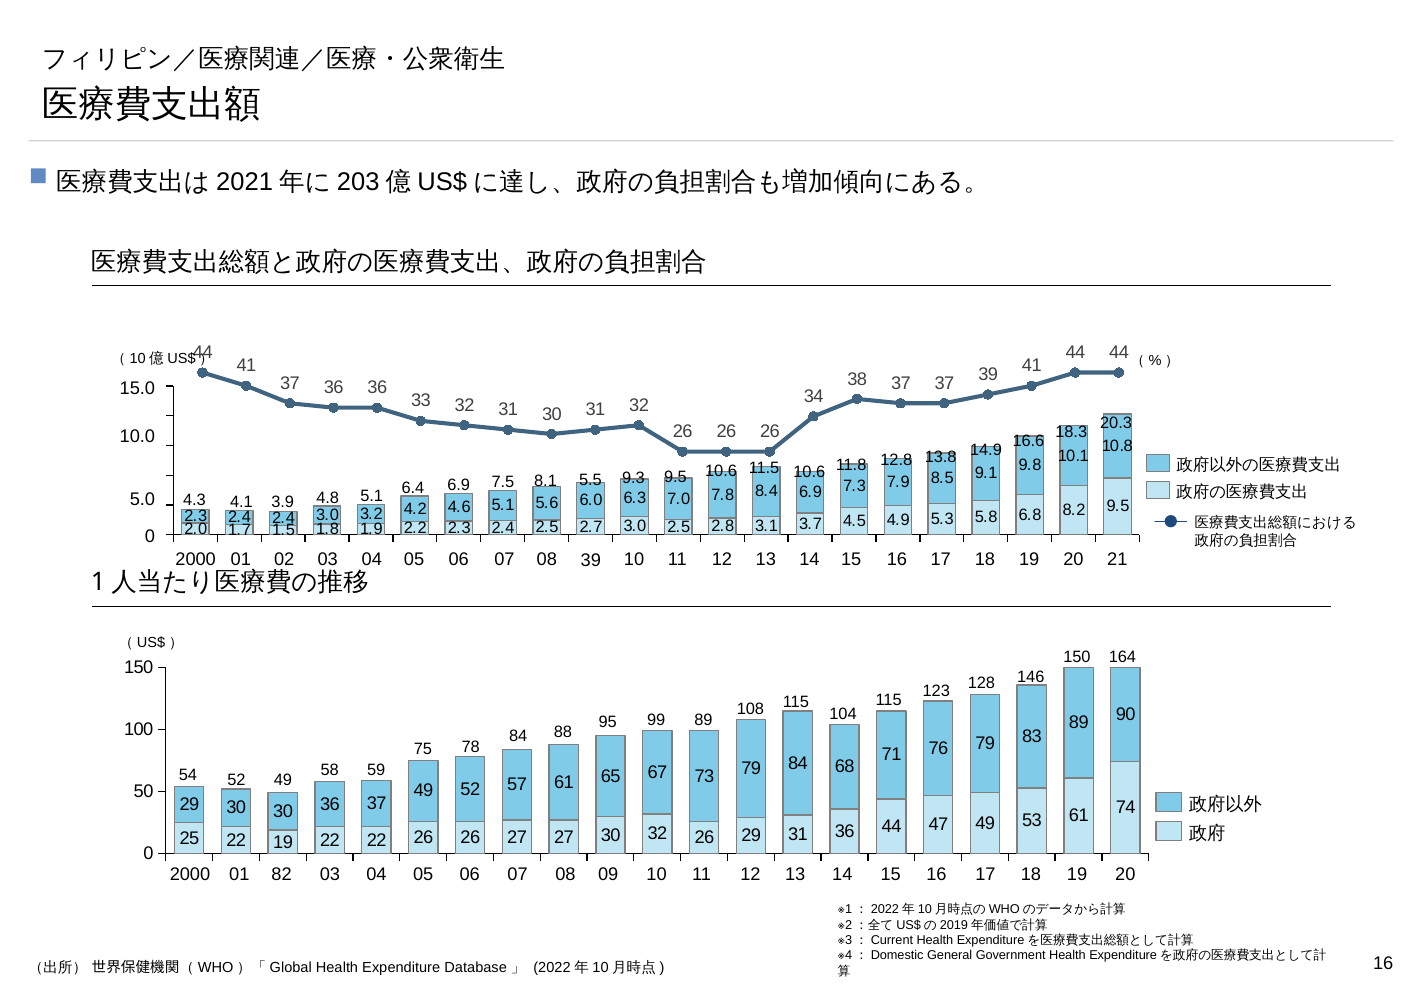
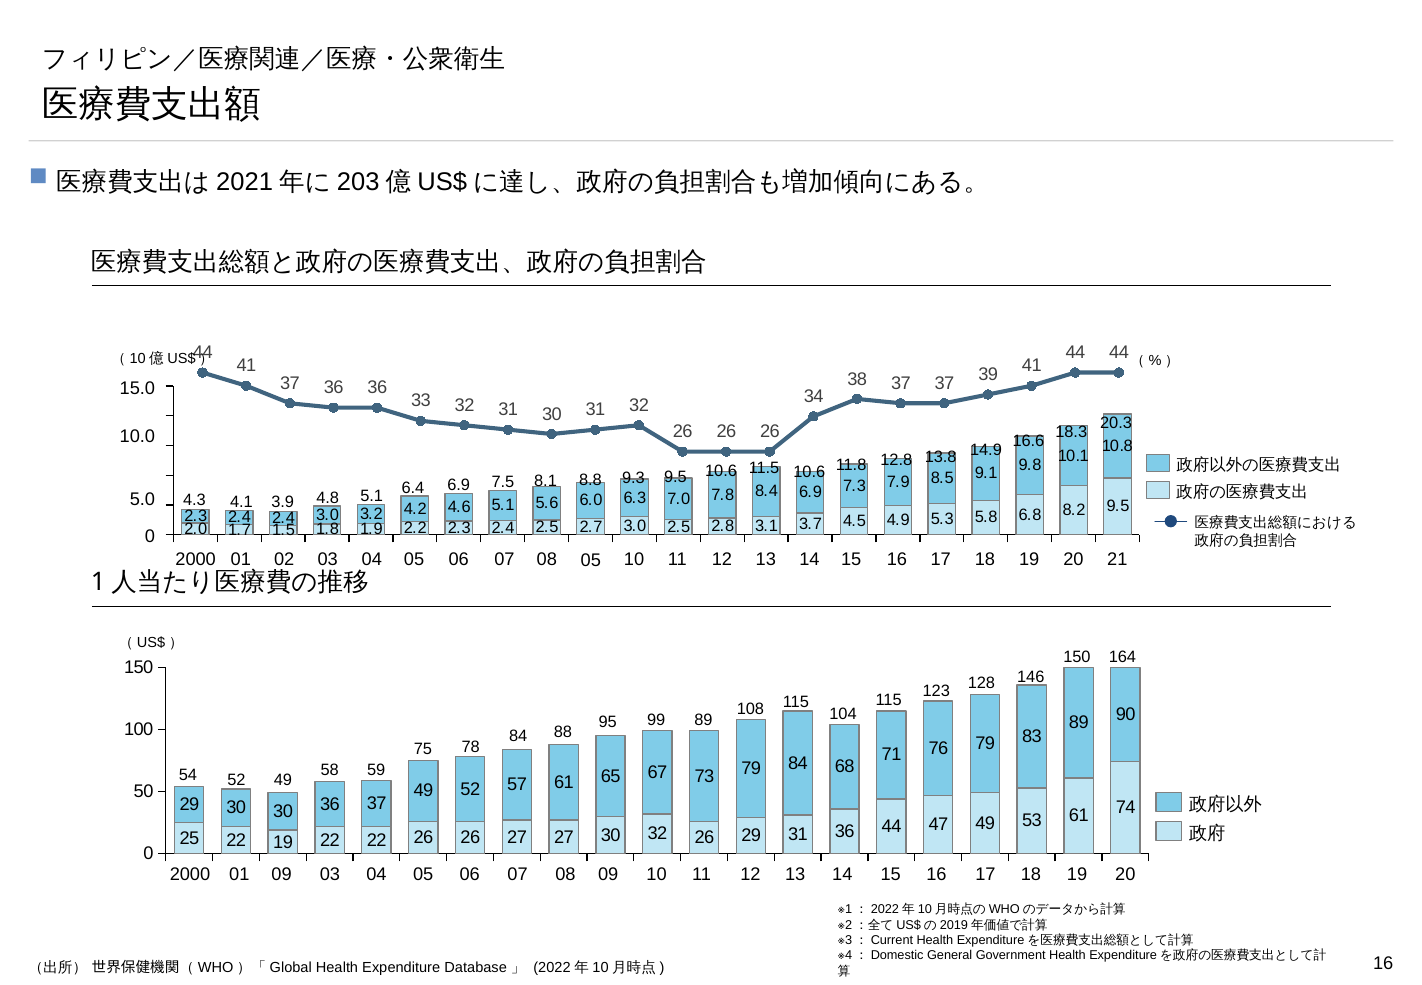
5.5: 5.5 -> 8.8
05 39: 39 -> 05
01 82: 82 -> 09
